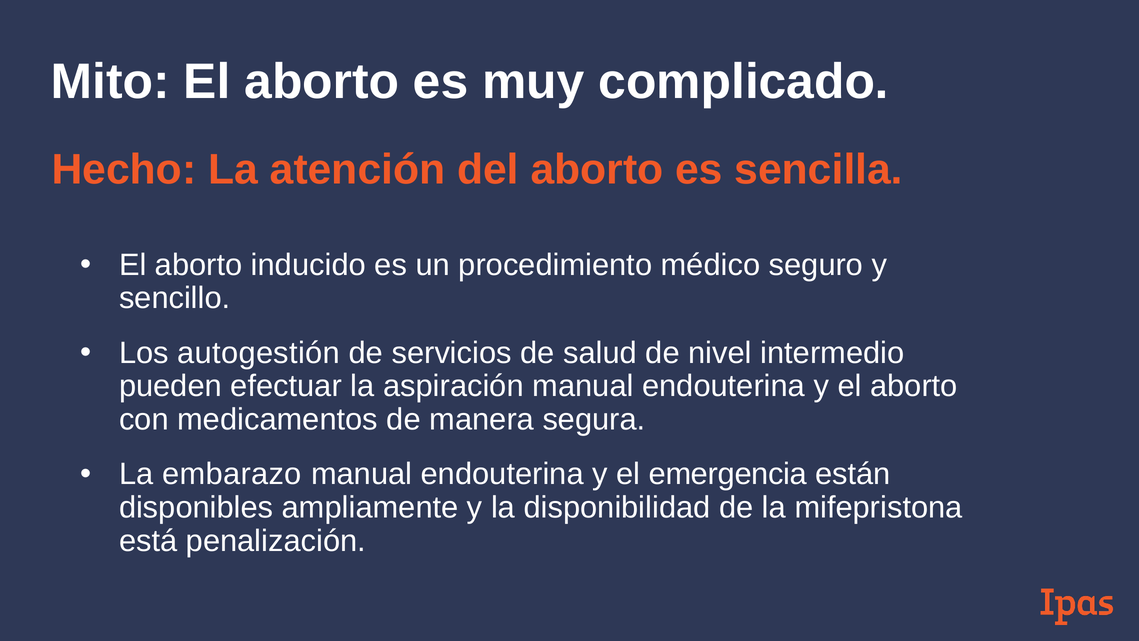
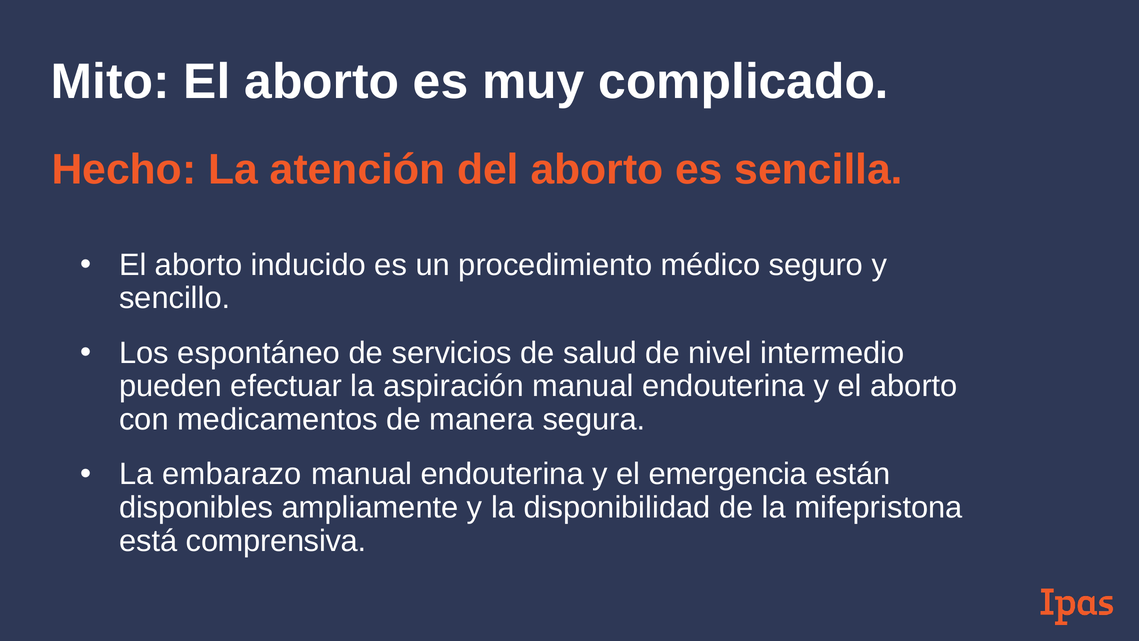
autogestión: autogestión -> espontáneo
penalización: penalización -> comprensiva
